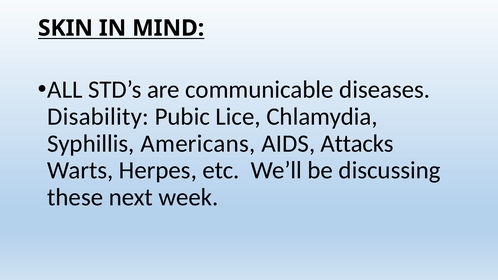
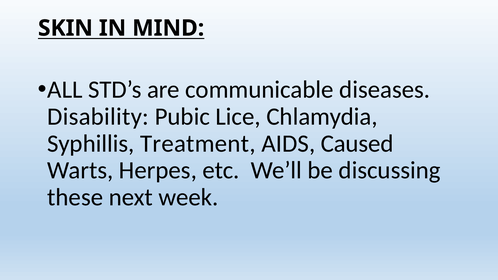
Americans: Americans -> Treatment
Attacks: Attacks -> Caused
